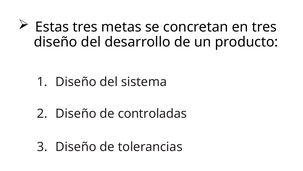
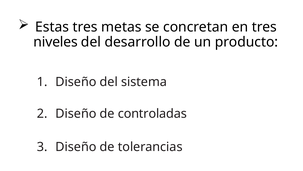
diseño at (56, 42): diseño -> niveles
